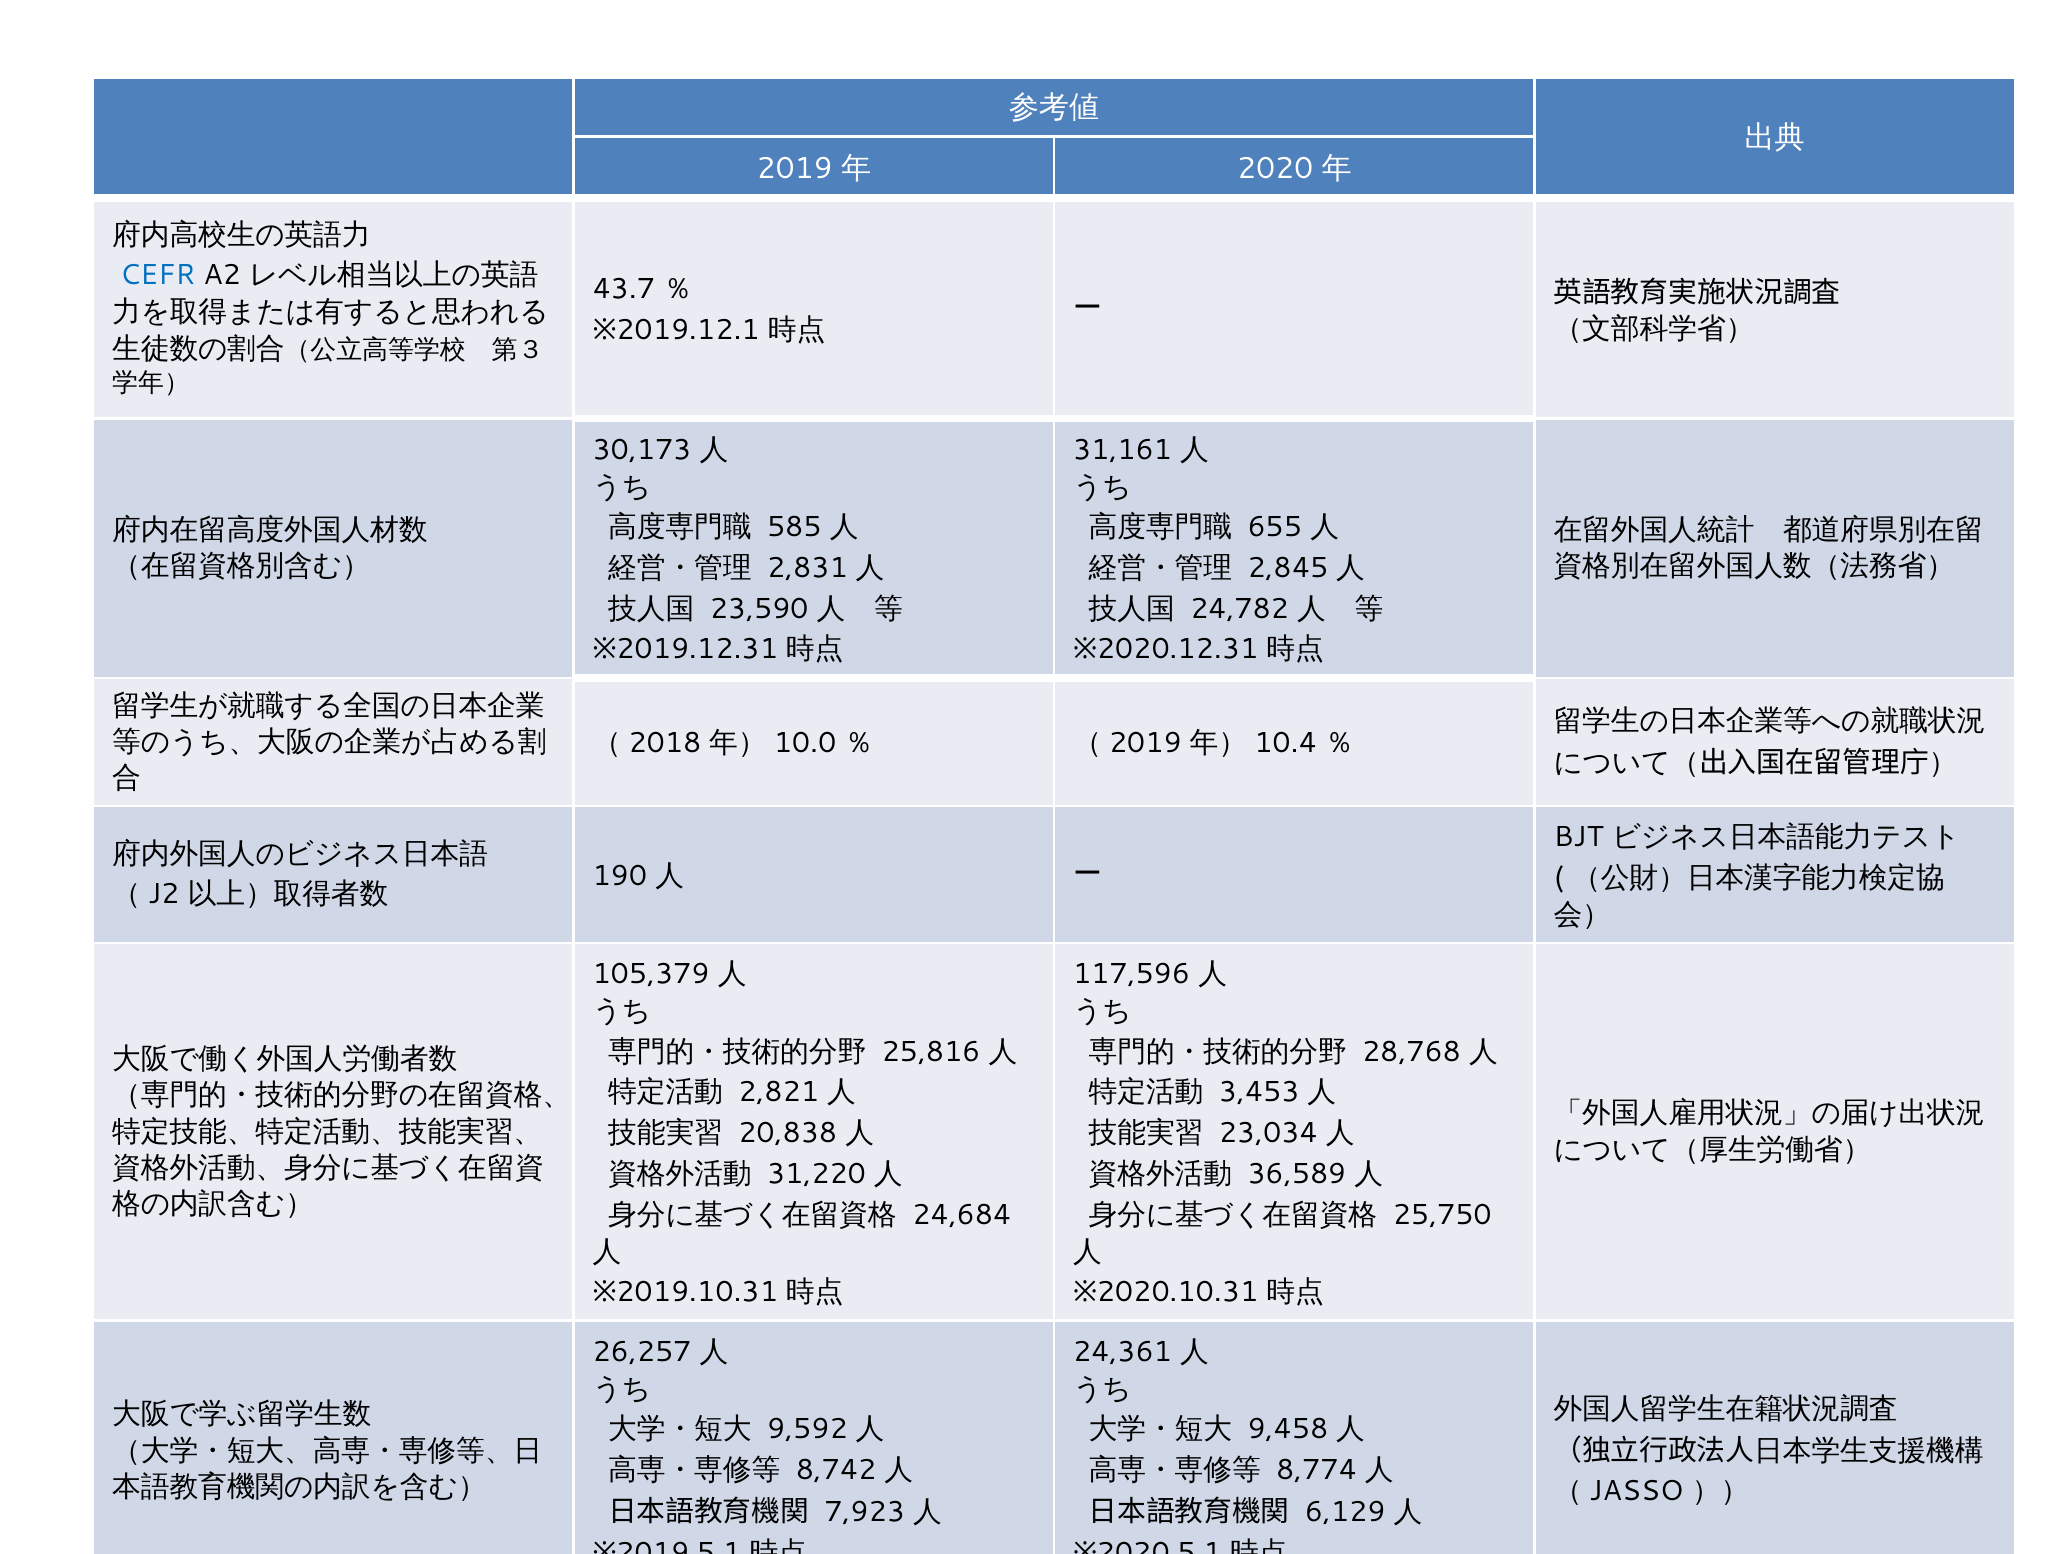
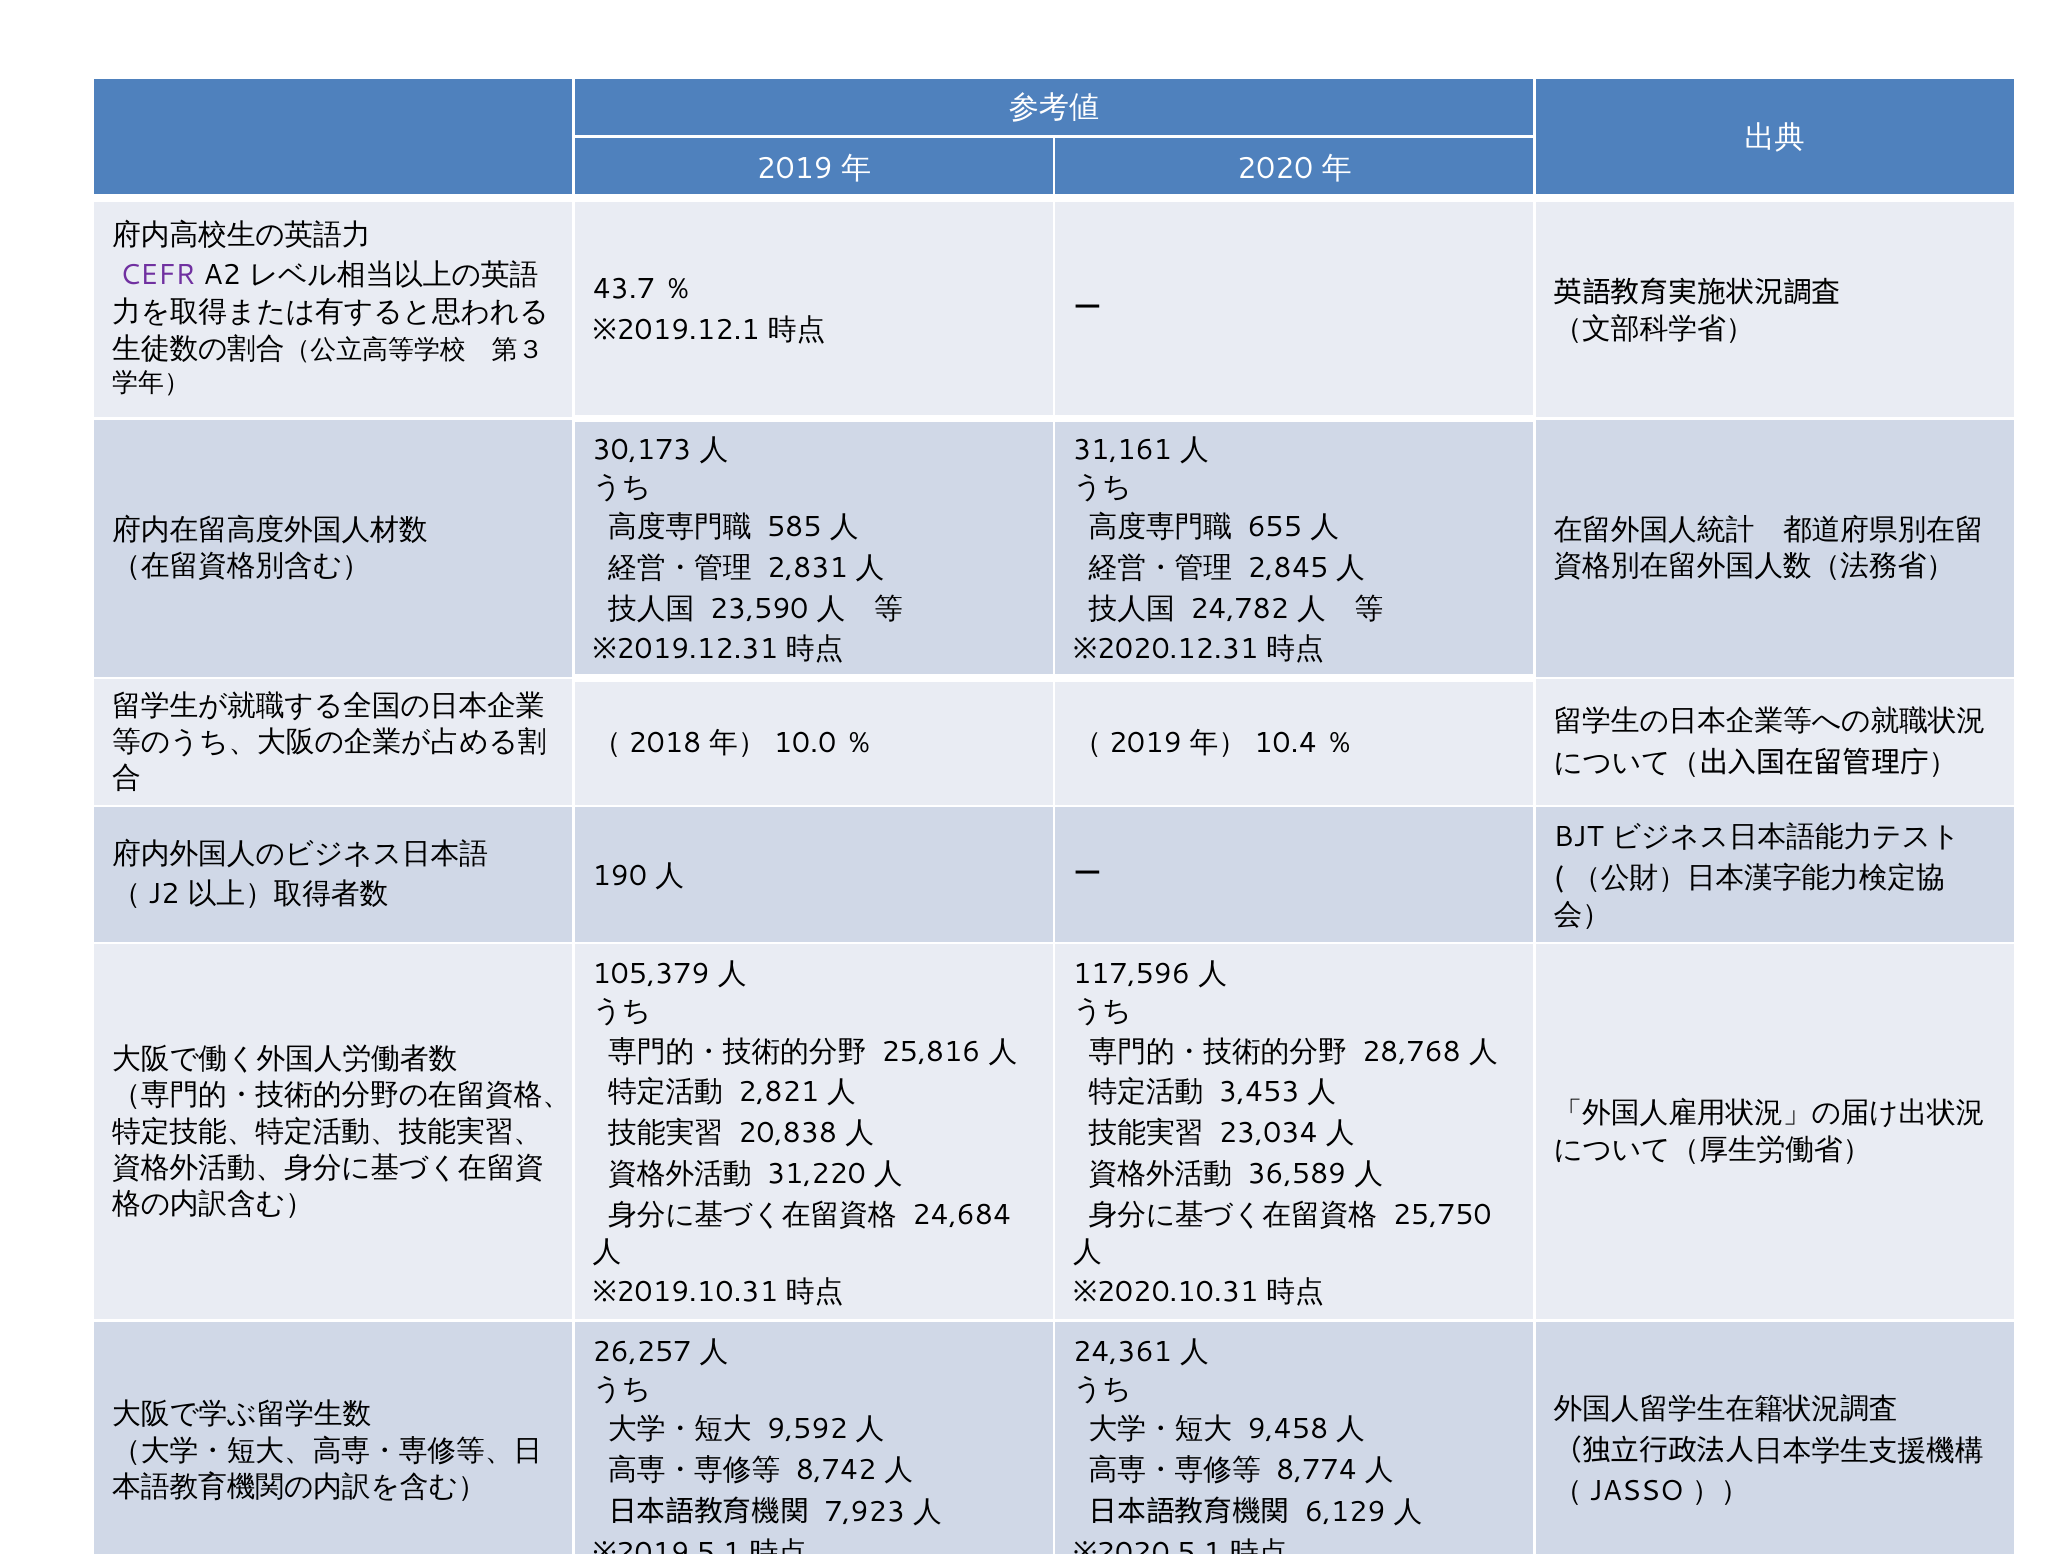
CEFR colour: blue -> purple
